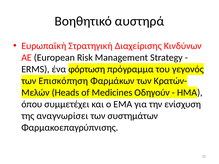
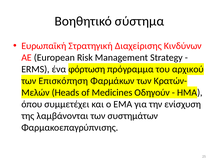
αυστηρά: αυστηρά -> σύστημα
γεγονός: γεγονός -> αρχικού
αναγνωρίσει: αναγνωρίσει -> λαμβάνονται
